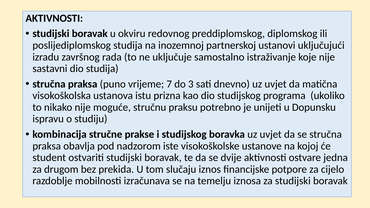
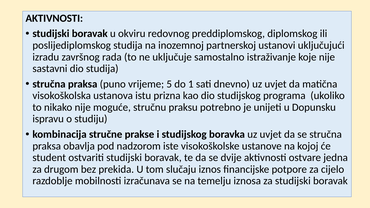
7: 7 -> 5
3: 3 -> 1
